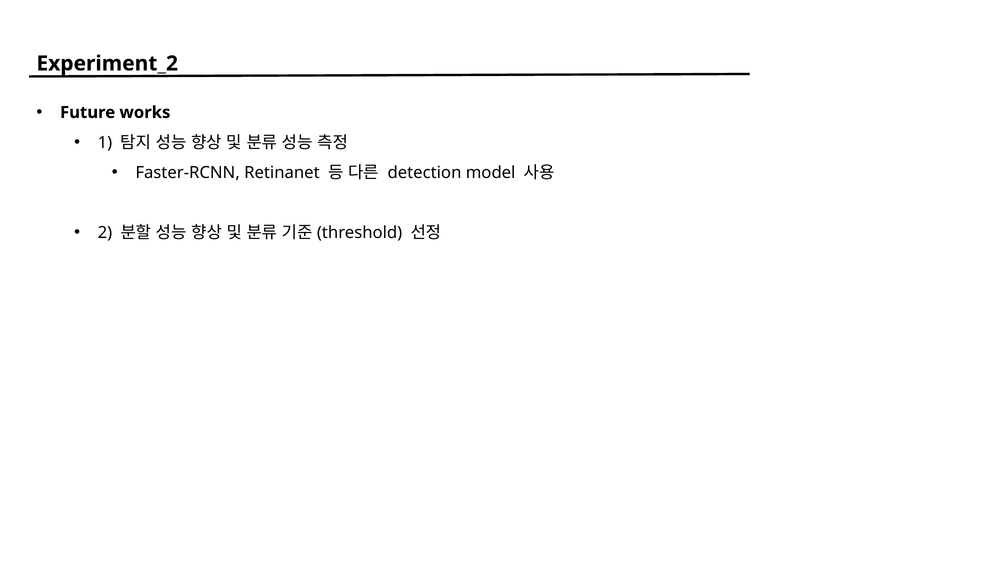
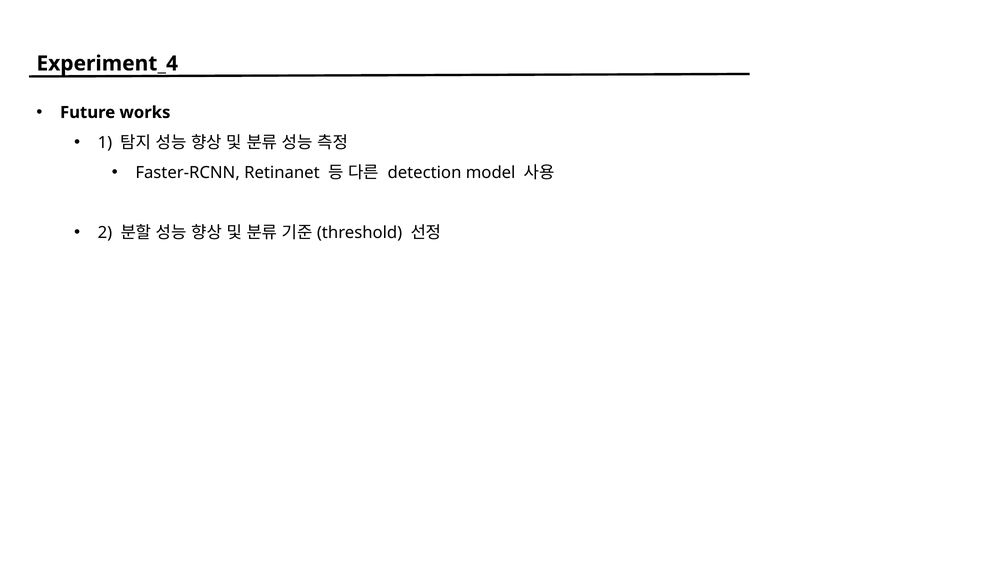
Experiment_2: Experiment_2 -> Experiment_4
